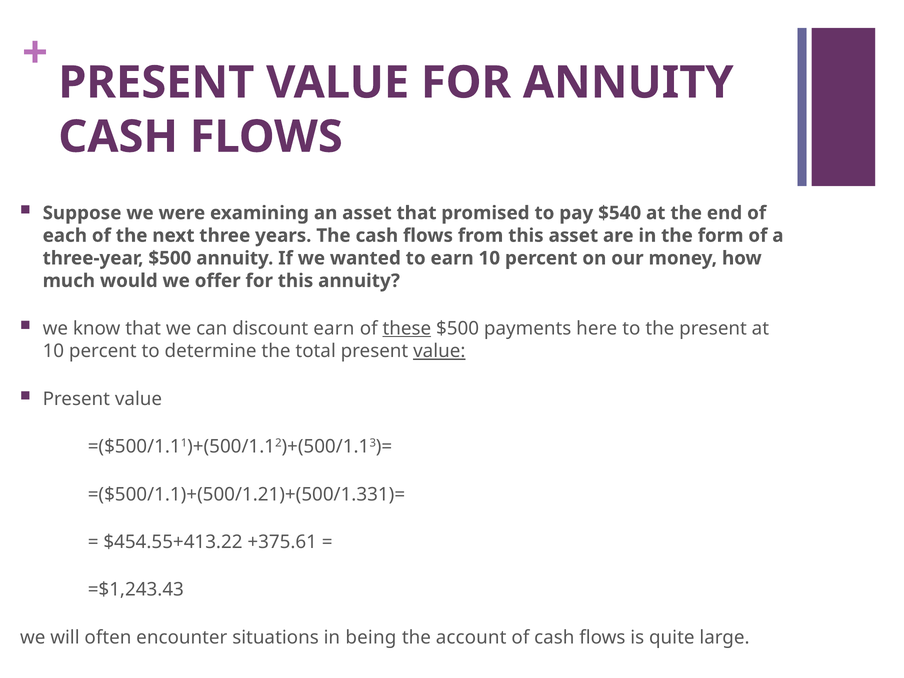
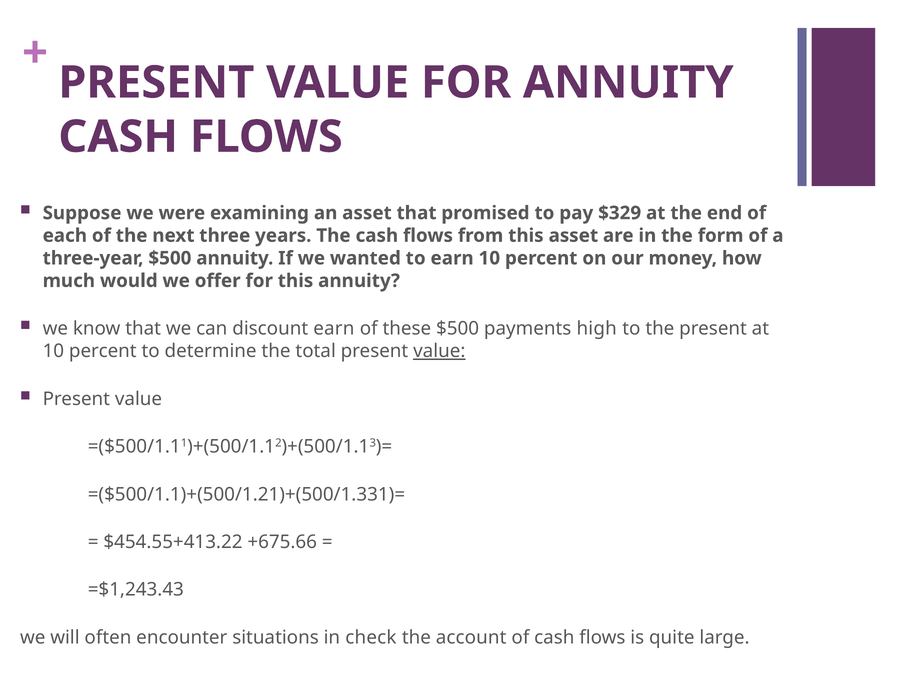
$540: $540 -> $329
these underline: present -> none
here: here -> high
+375.61: +375.61 -> +675.66
being: being -> check
